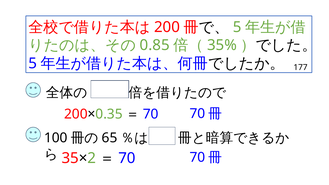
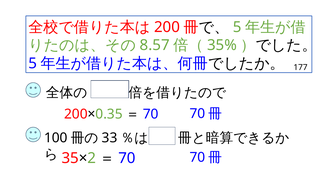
0.85: 0.85 -> 8.57
65: 65 -> 33
